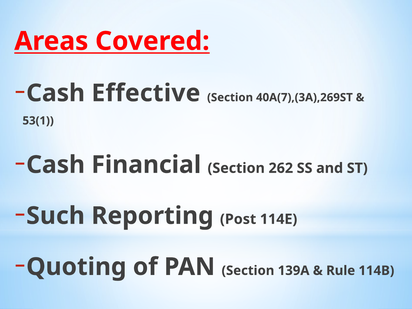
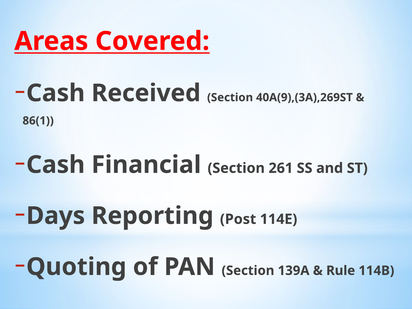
Effective: Effective -> Received
40A(7),(3A),269ST: 40A(7),(3A),269ST -> 40A(9),(3A),269ST
53(1: 53(1 -> 86(1
262: 262 -> 261
Such: Such -> Days
